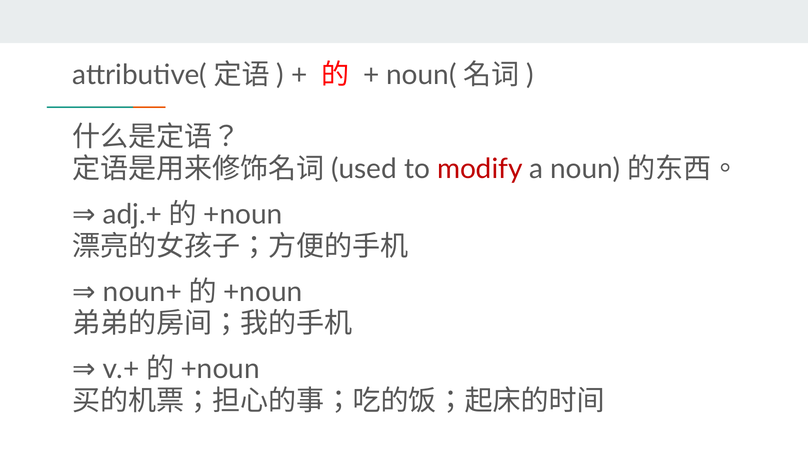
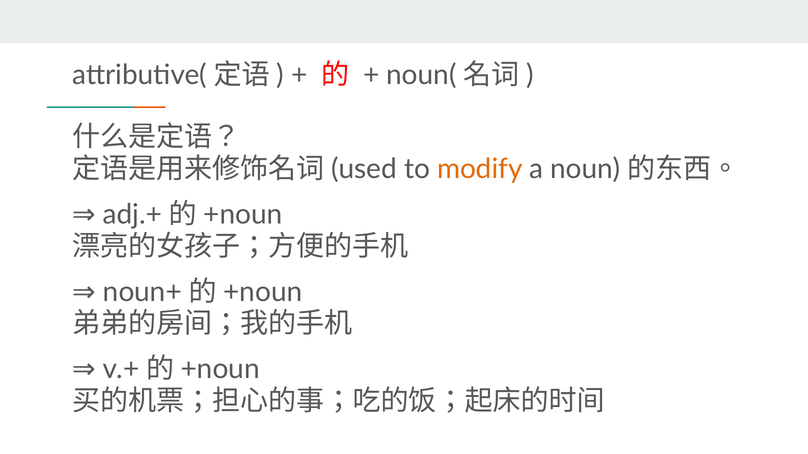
modify colour: red -> orange
